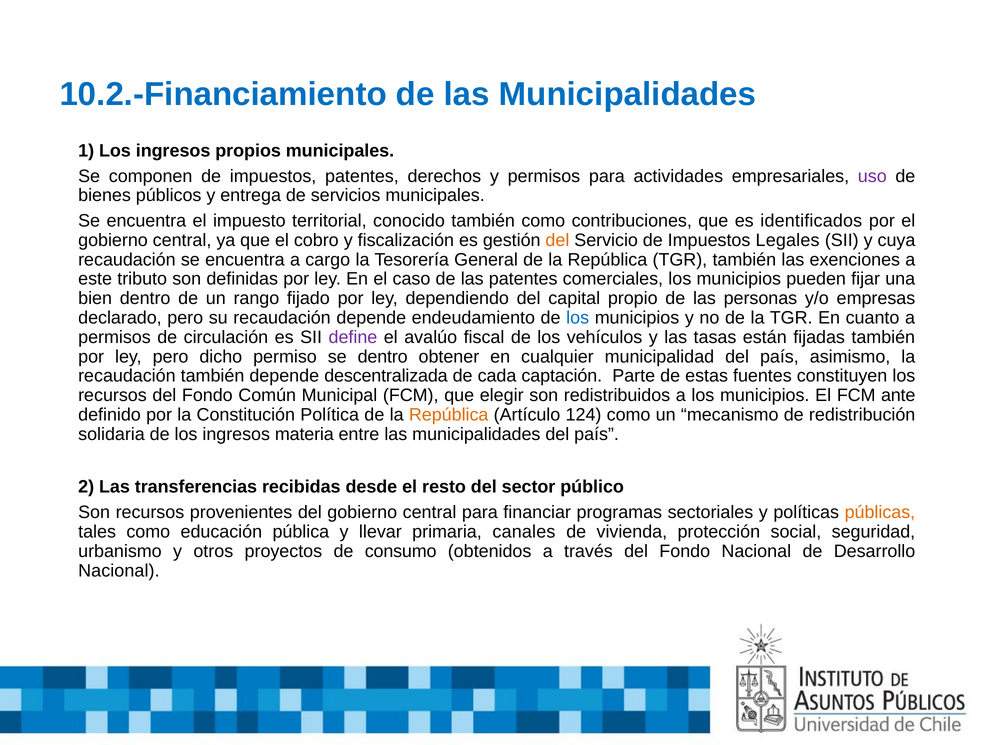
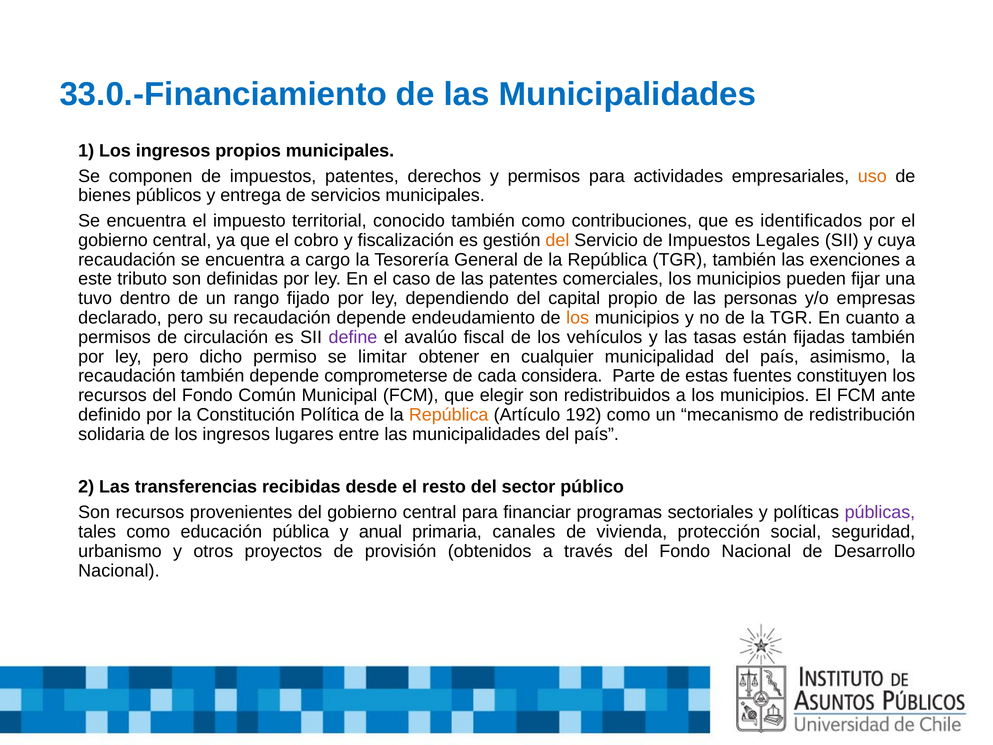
10.2.-Financiamiento: 10.2.-Financiamiento -> 33.0.-Financiamiento
uso colour: purple -> orange
bien: bien -> tuvo
los at (578, 318) colour: blue -> orange
se dentro: dentro -> limitar
descentralizada: descentralizada -> comprometerse
captación: captación -> considera
124: 124 -> 192
materia: materia -> lugares
públicas colour: orange -> purple
llevar: llevar -> anual
consumo: consumo -> provisión
